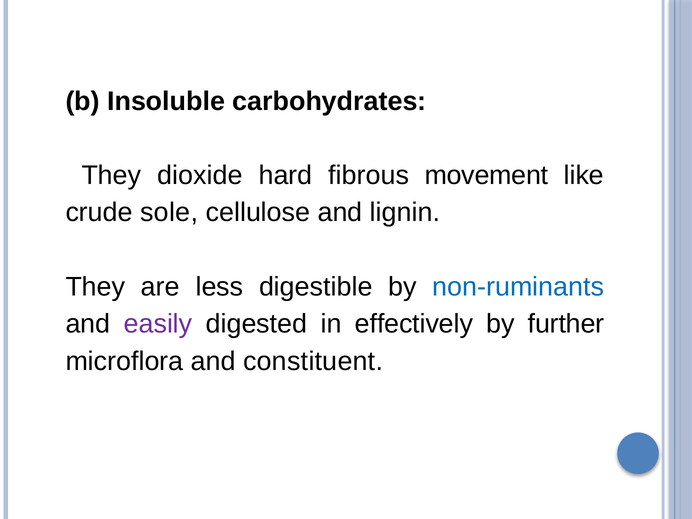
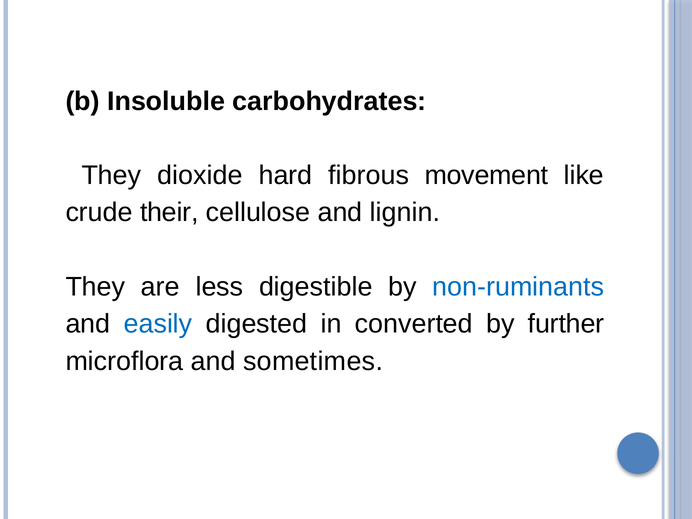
sole: sole -> their
easily colour: purple -> blue
effectively: effectively -> converted
constituent: constituent -> sometimes
